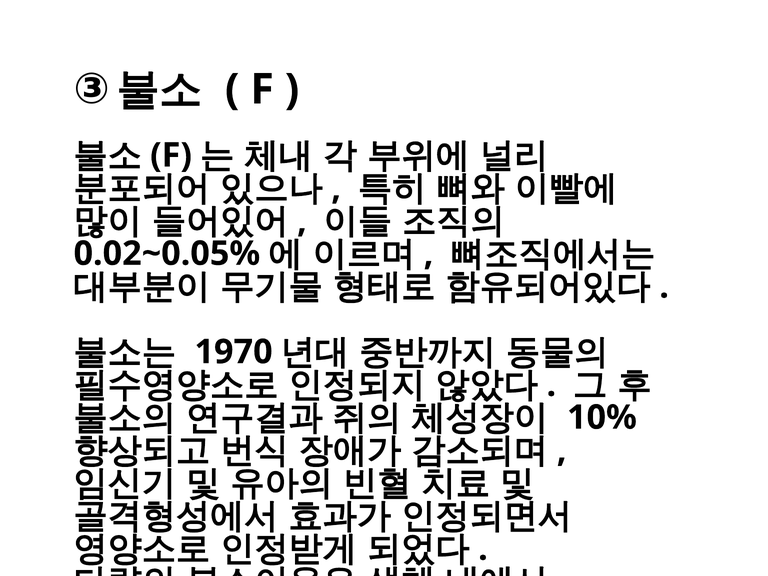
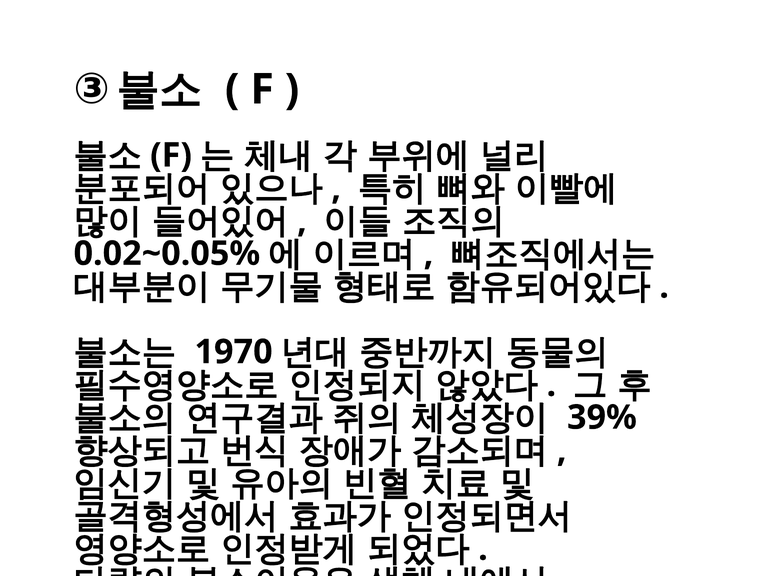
10%: 10% -> 39%
